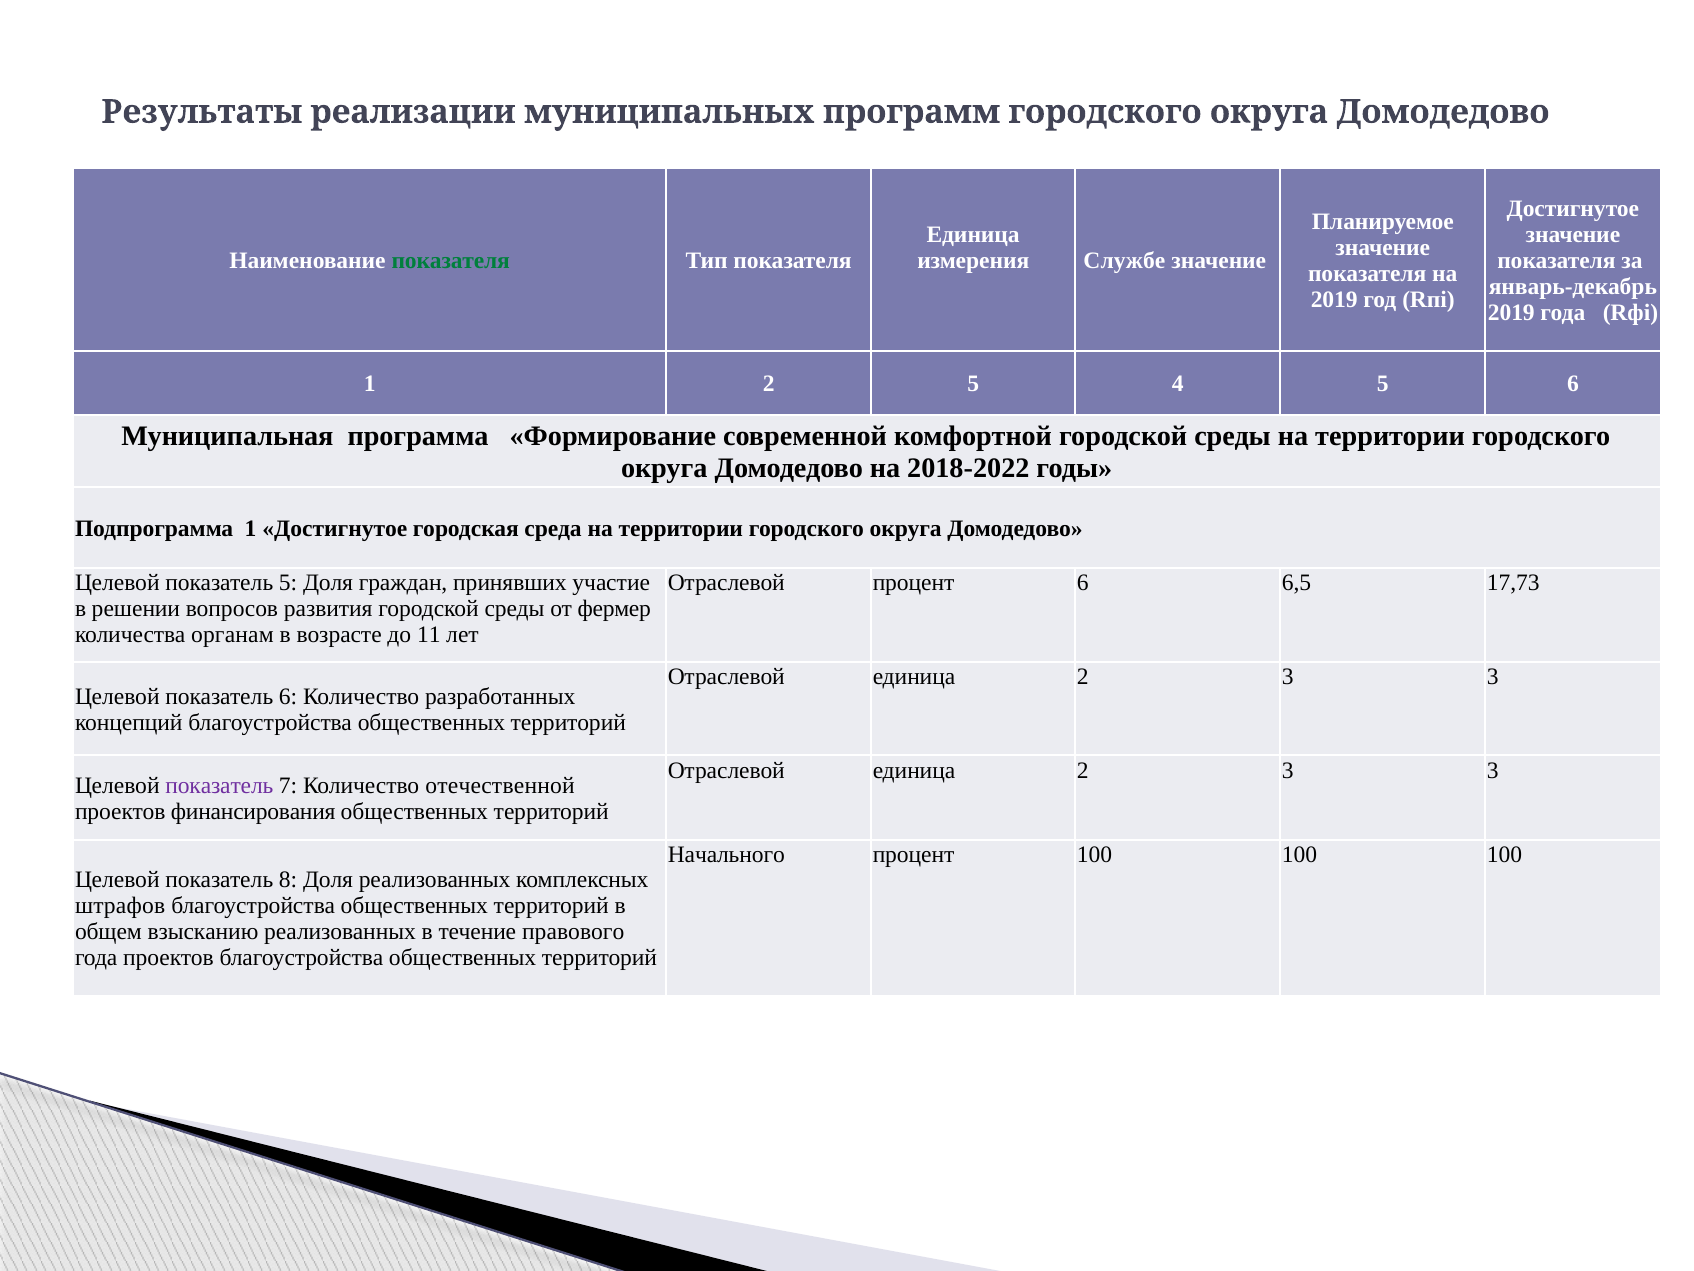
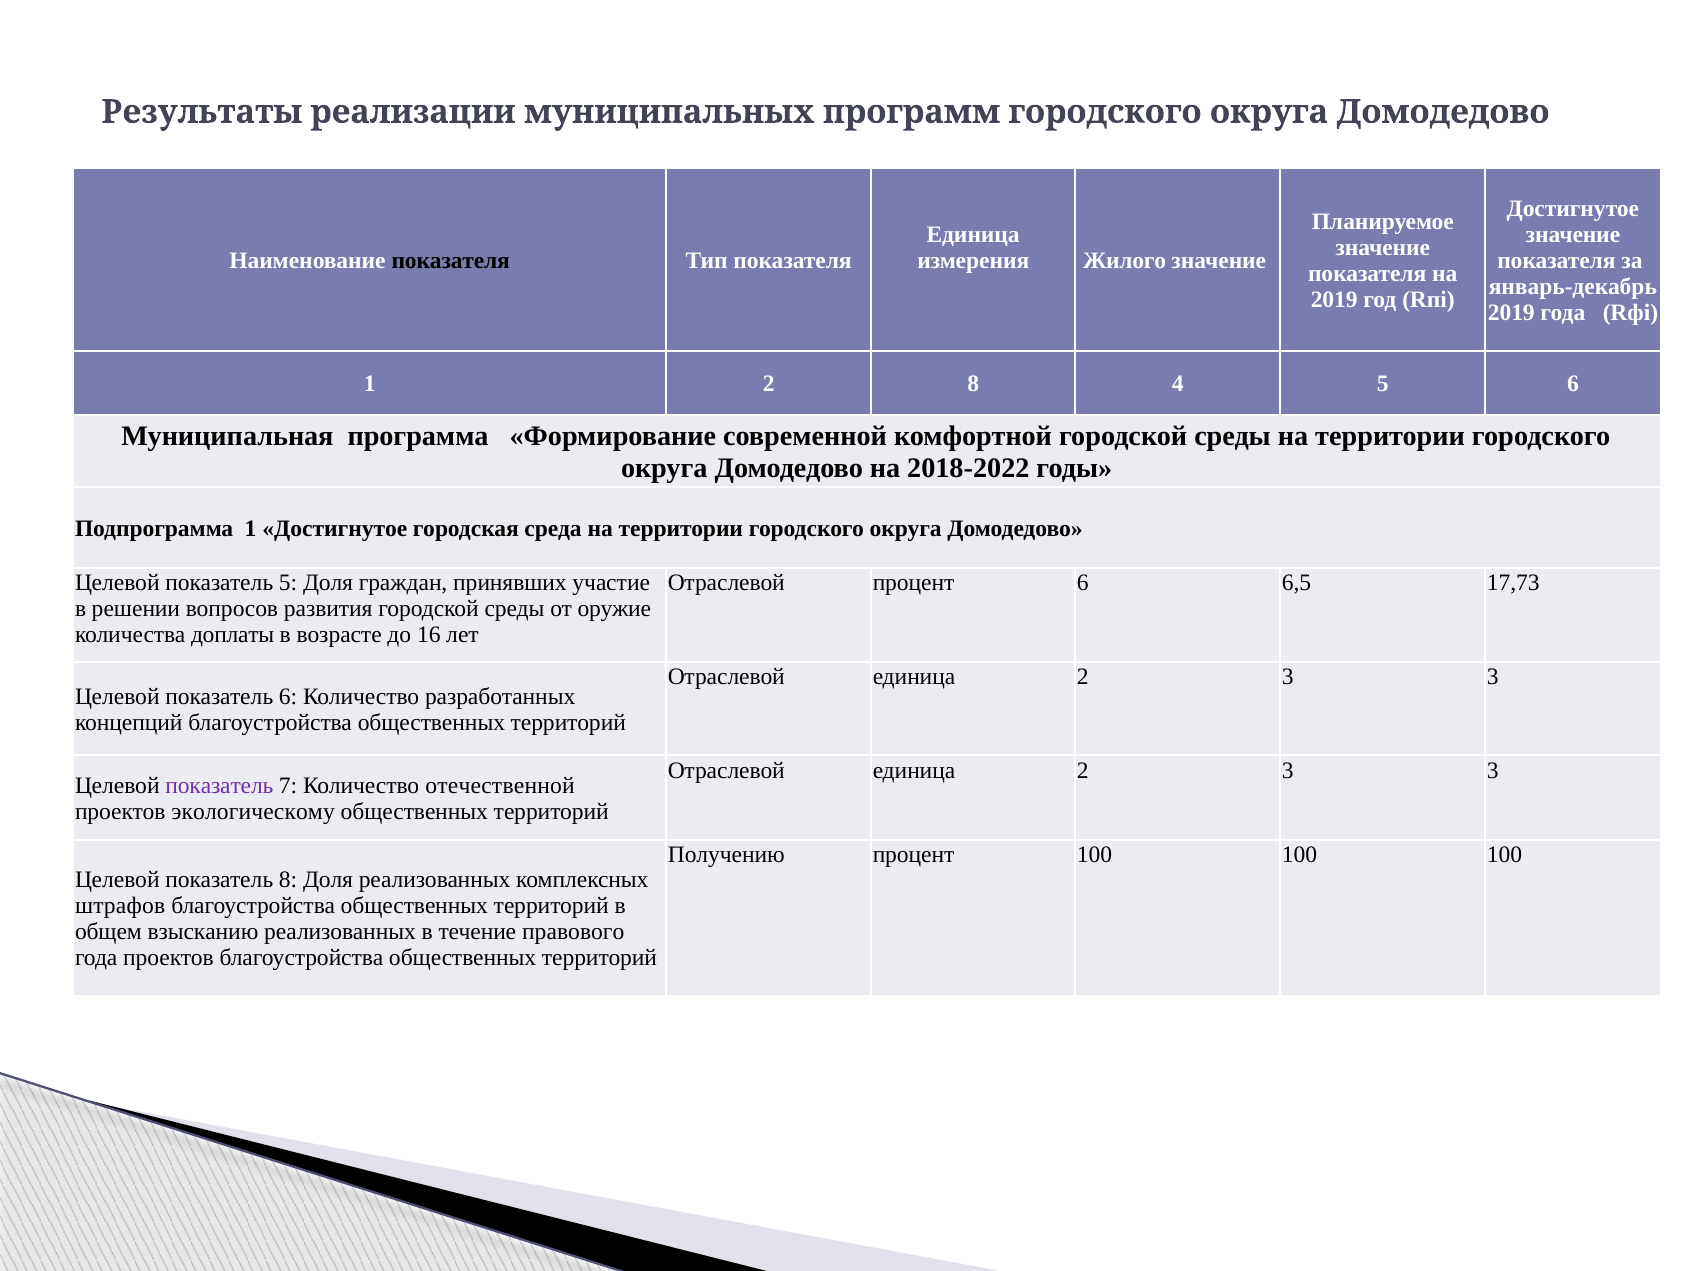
показателя at (451, 261) colour: green -> black
Службе: Службе -> Жилого
2 5: 5 -> 8
фермер: фермер -> оружие
органам: органам -> доплаты
11: 11 -> 16
финансирования: финансирования -> экологическому
Начального: Начального -> Получению
